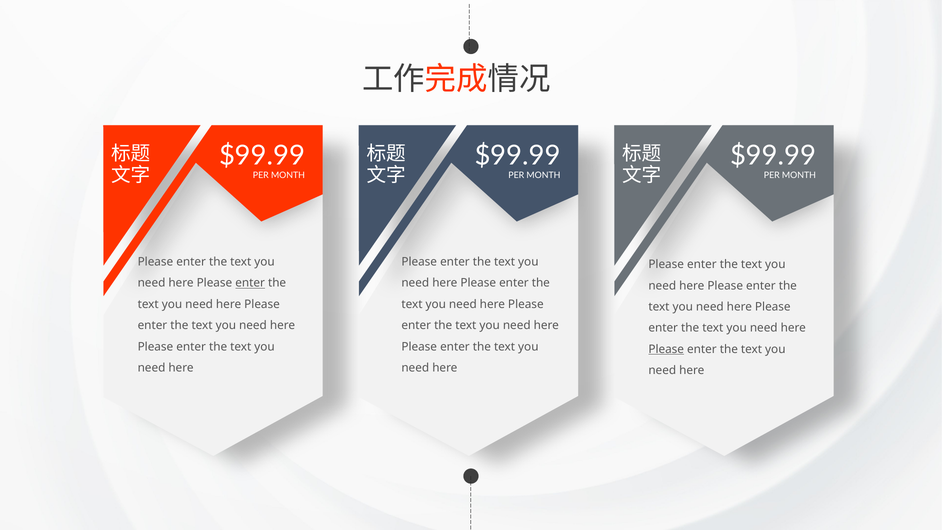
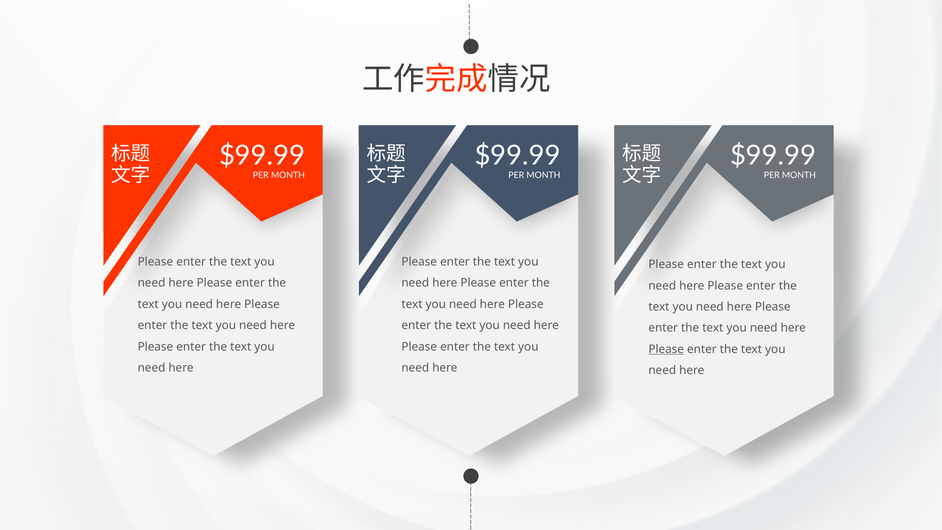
enter at (250, 283) underline: present -> none
